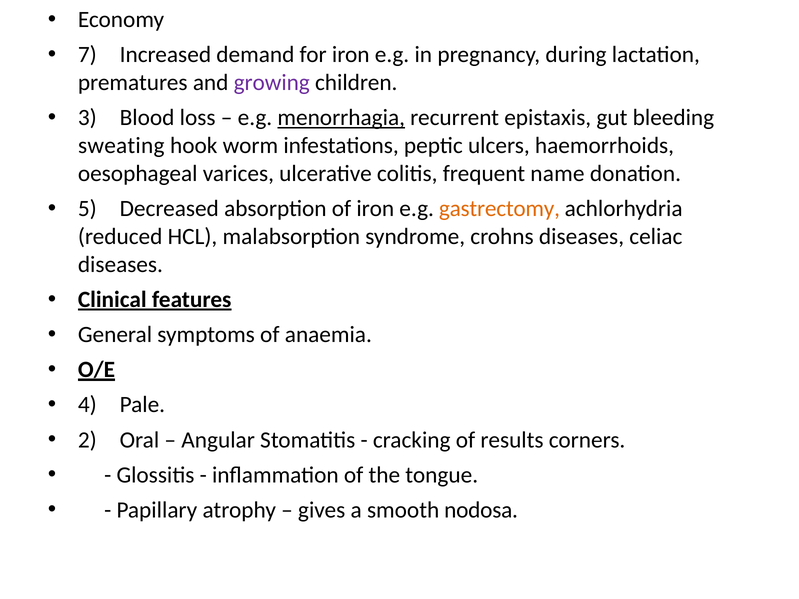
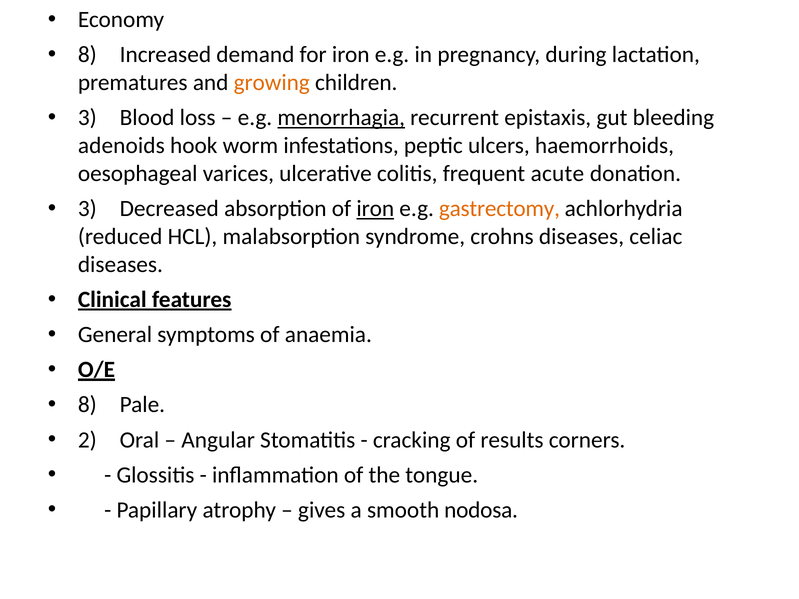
7 at (87, 55): 7 -> 8
growing colour: purple -> orange
sweating: sweating -> adenoids
name: name -> acute
5 at (87, 209): 5 -> 3
iron at (375, 209) underline: none -> present
4 at (87, 405): 4 -> 8
